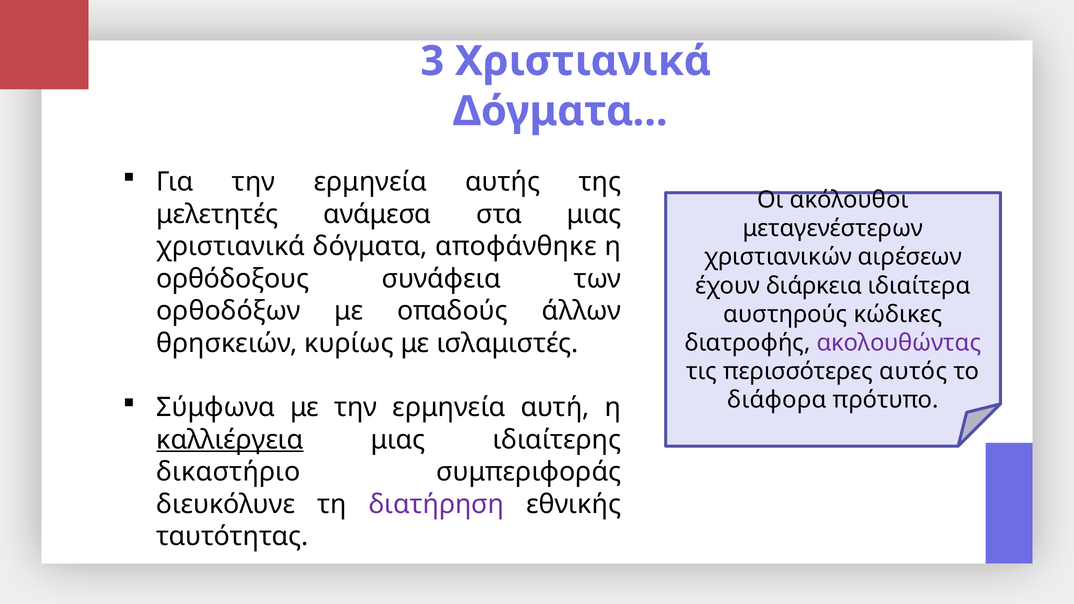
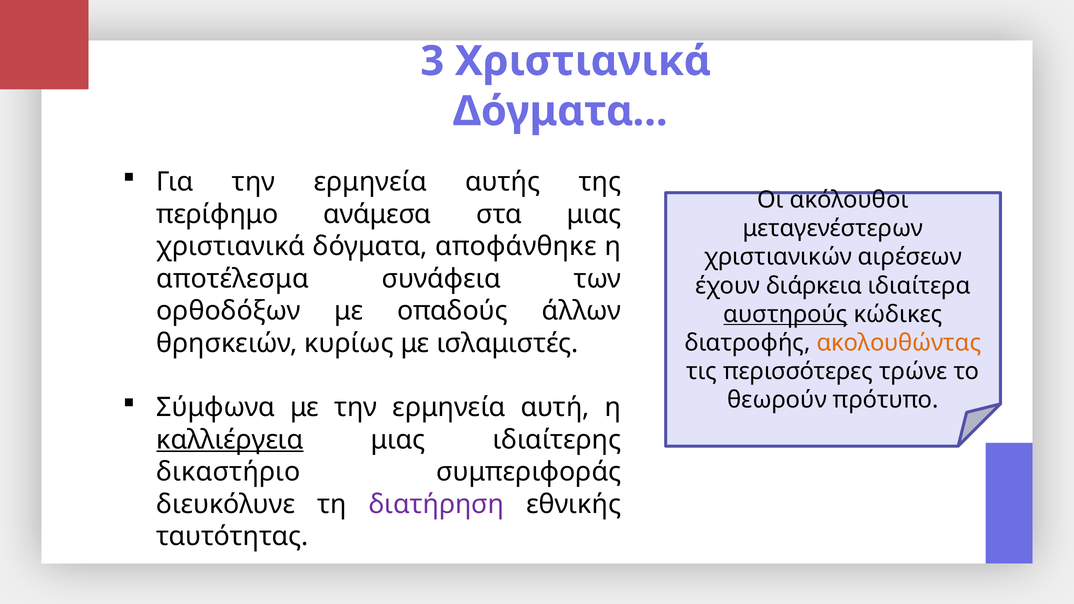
μελετητές: μελετητές -> περίφημο
ορθόδοξους: ορθόδοξους -> αποτέλεσμα
αυστηρούς underline: none -> present
ακολουθώντας colour: purple -> orange
αυτός: αυτός -> τρώνε
διάφορα: διάφορα -> θεωρούν
